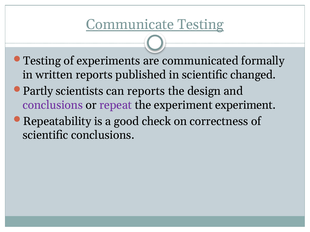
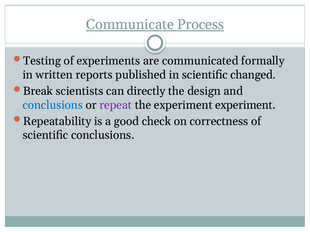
Communicate Testing: Testing -> Process
Partly: Partly -> Break
can reports: reports -> directly
conclusions at (53, 105) colour: purple -> blue
